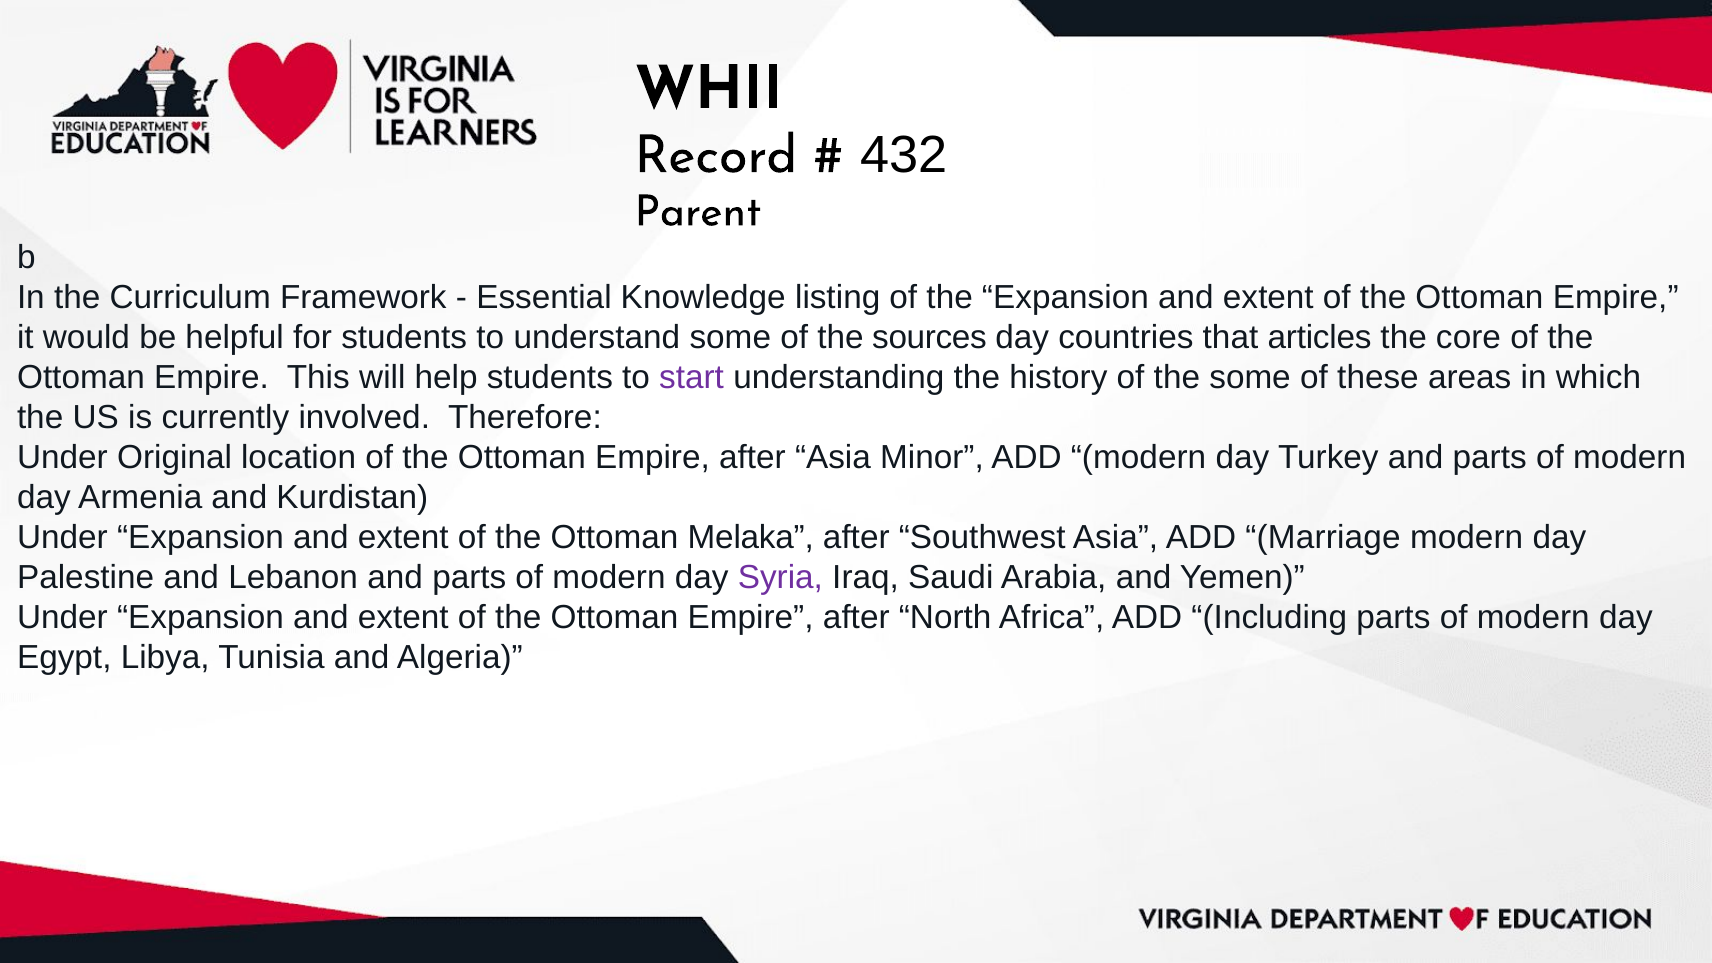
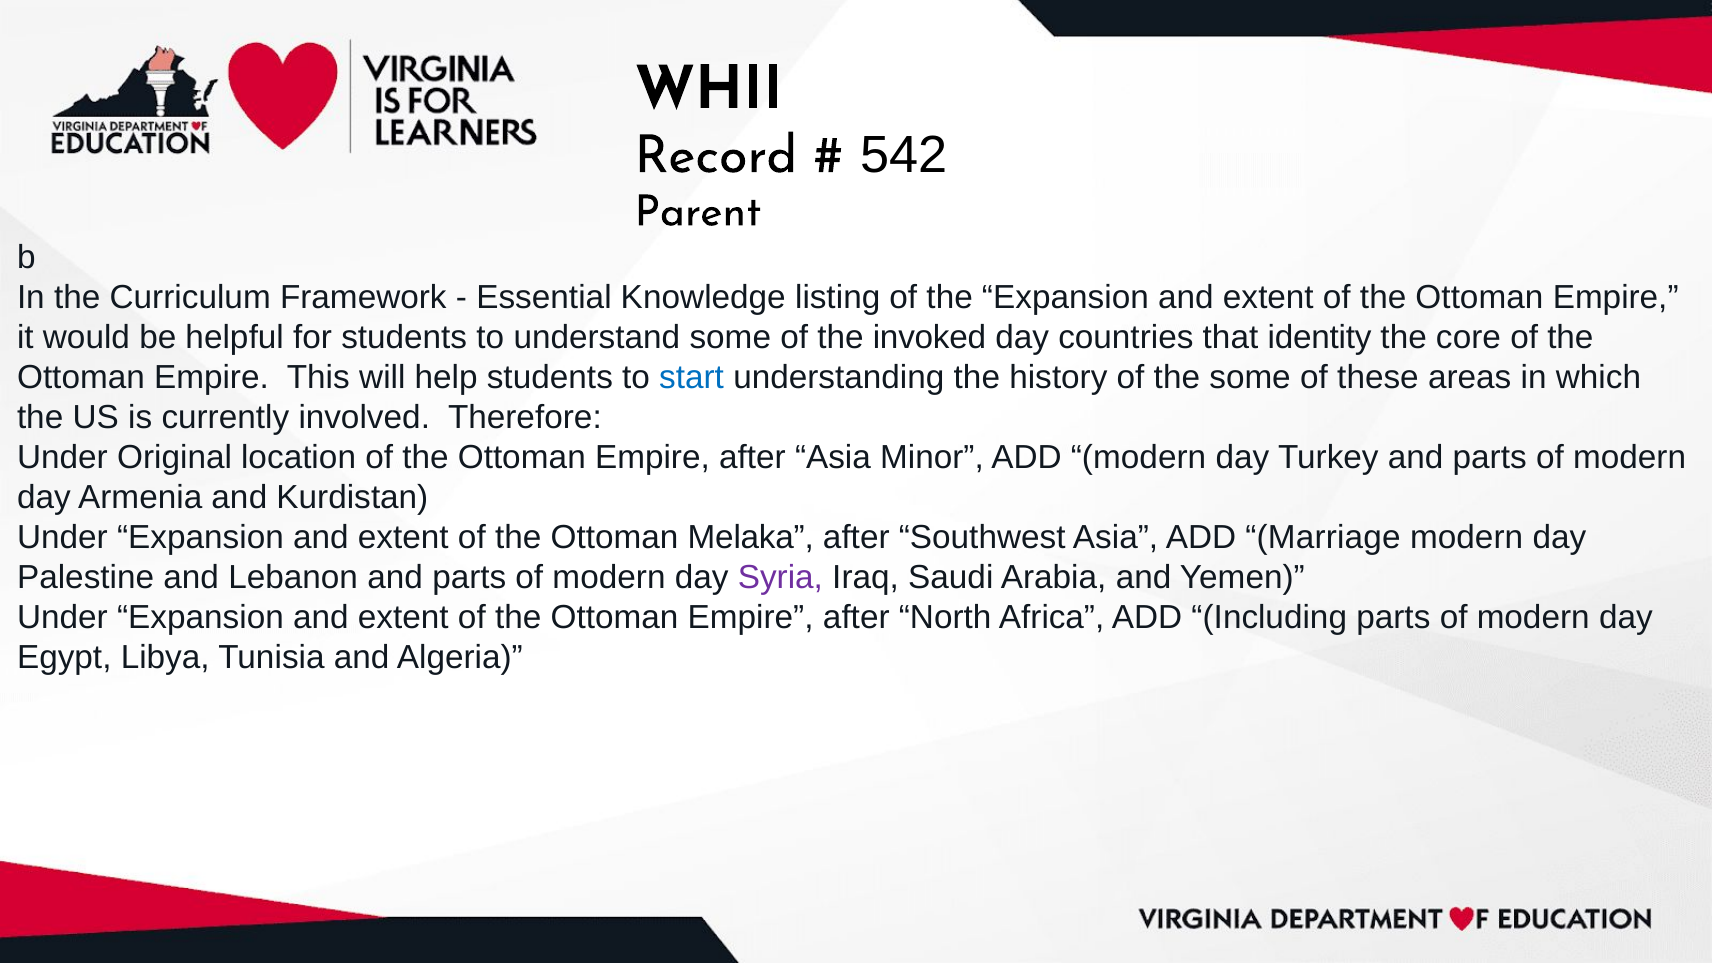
432: 432 -> 542
sources: sources -> invoked
articles: articles -> identity
start colour: purple -> blue
